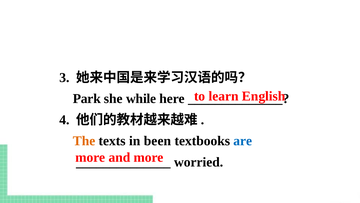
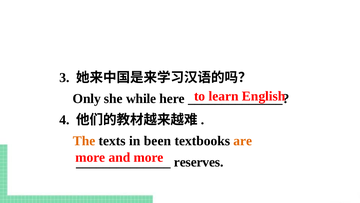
Park: Park -> Only
are colour: blue -> orange
worried: worried -> reserves
